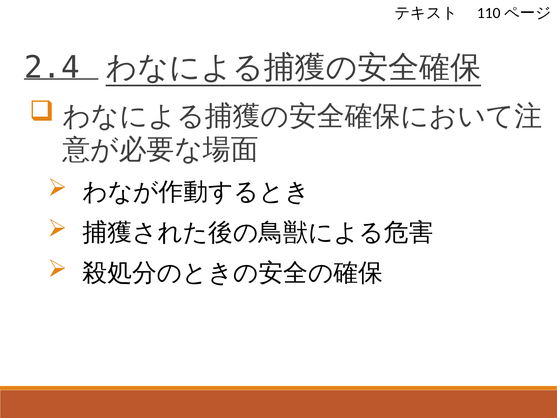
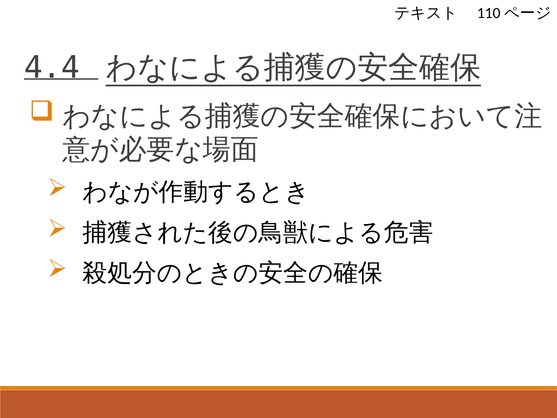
2.4: 2.4 -> 4.4
